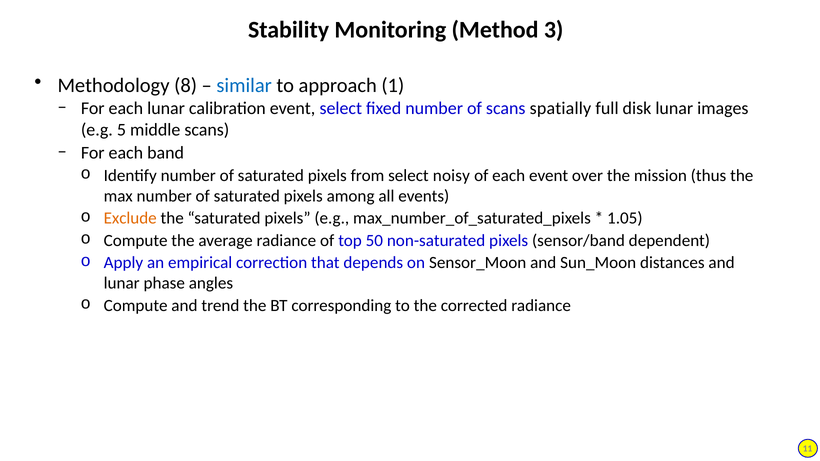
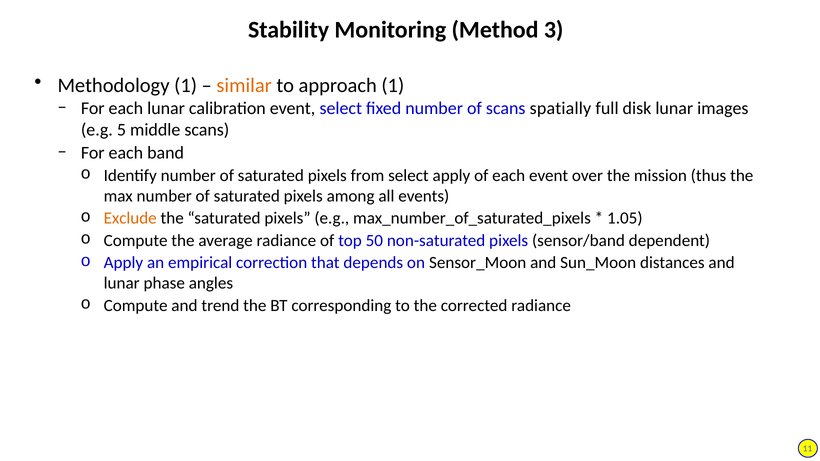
Methodology 8: 8 -> 1
similar colour: blue -> orange
select noisy: noisy -> apply
